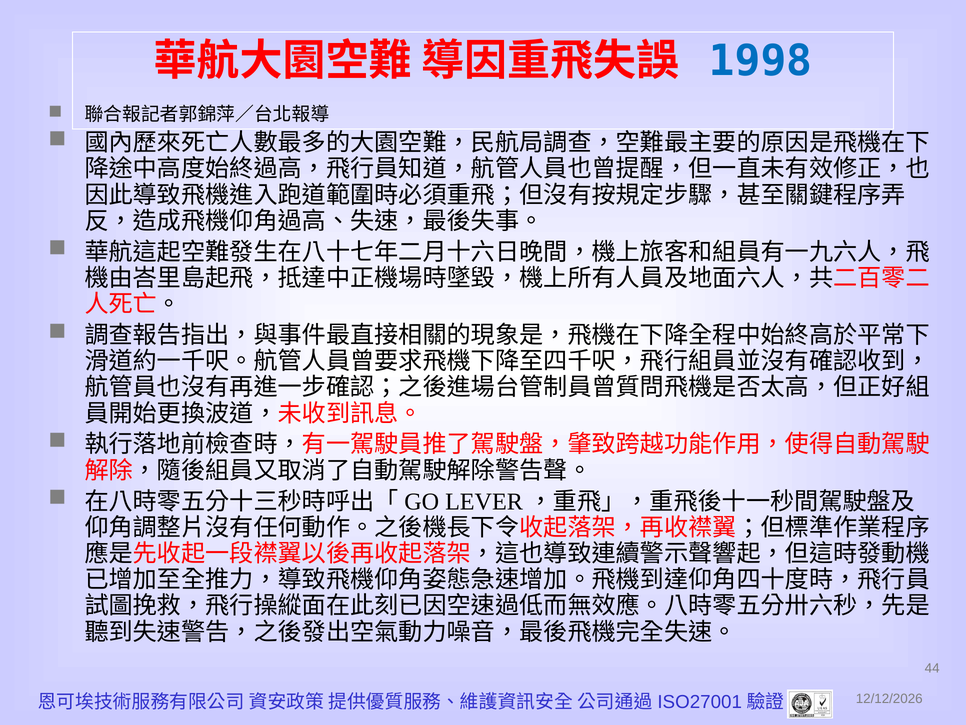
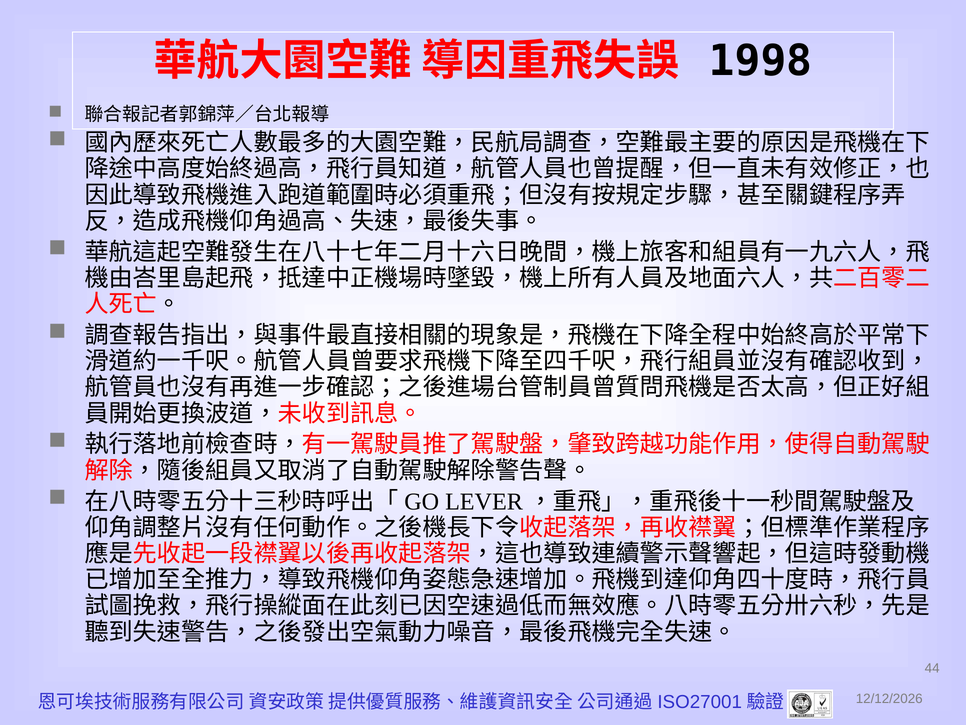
1998 colour: blue -> black
